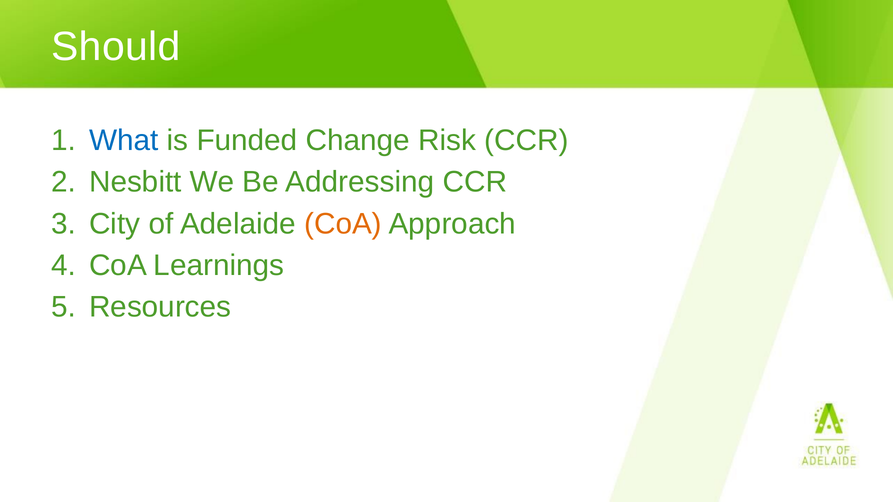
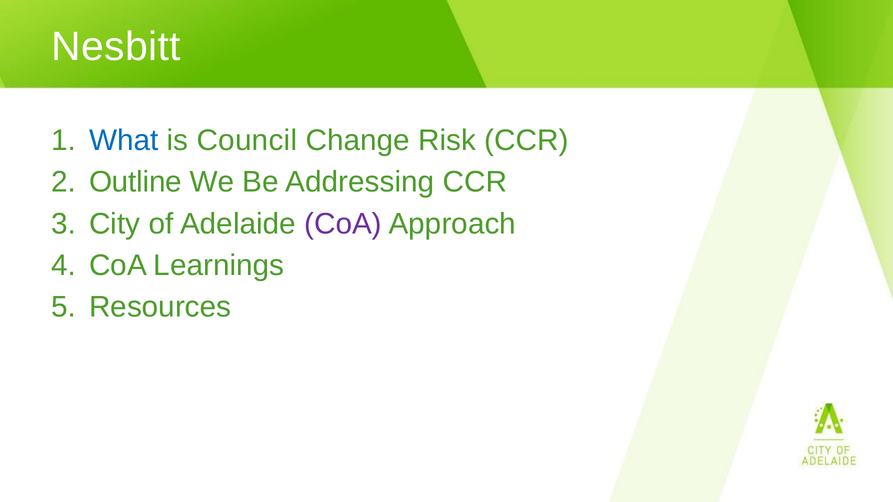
Should: Should -> Nesbitt
Funded: Funded -> Council
Nesbitt: Nesbitt -> Outline
CoA at (343, 224) colour: orange -> purple
